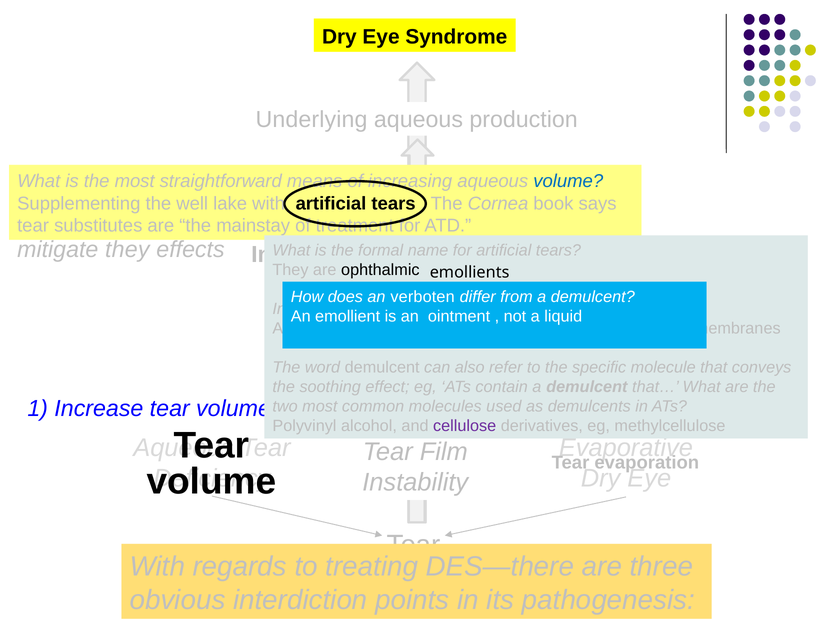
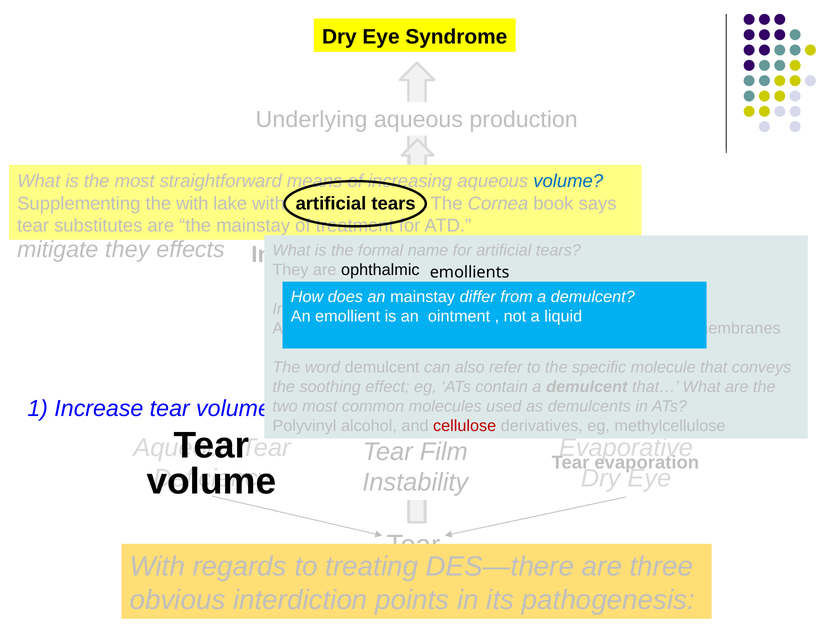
the well: well -> with
an verboten: verboten -> mainstay
cellulose colour: purple -> red
